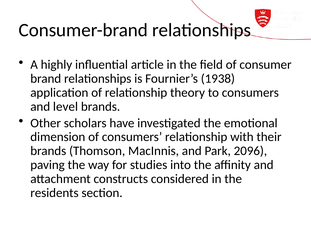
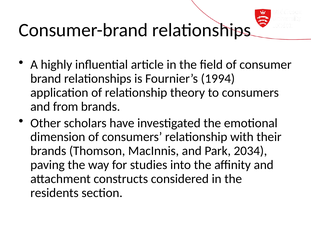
1938: 1938 -> 1994
level: level -> from
2096: 2096 -> 2034
